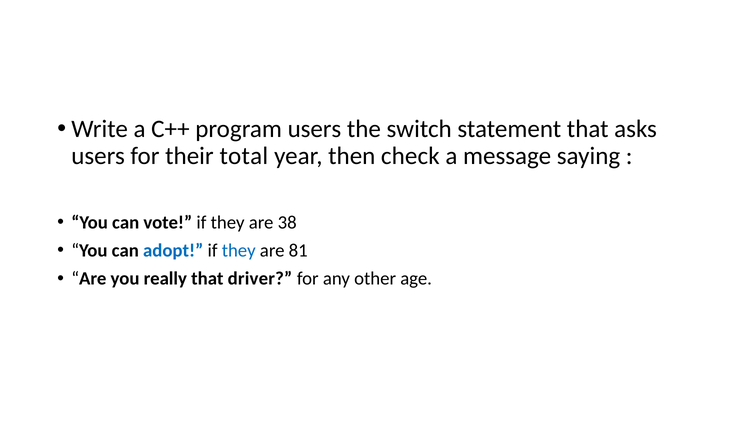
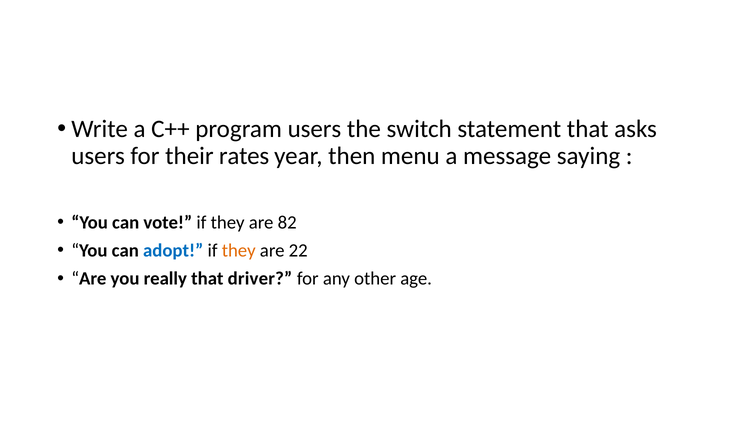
total: total -> rates
check: check -> menu
38: 38 -> 82
they at (239, 250) colour: blue -> orange
81: 81 -> 22
